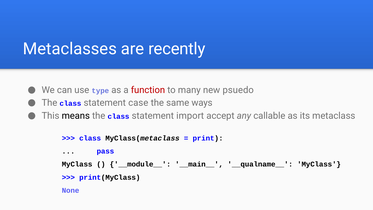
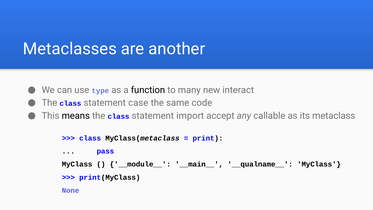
recently: recently -> another
function colour: red -> black
psuedo: psuedo -> interact
ways: ways -> code
